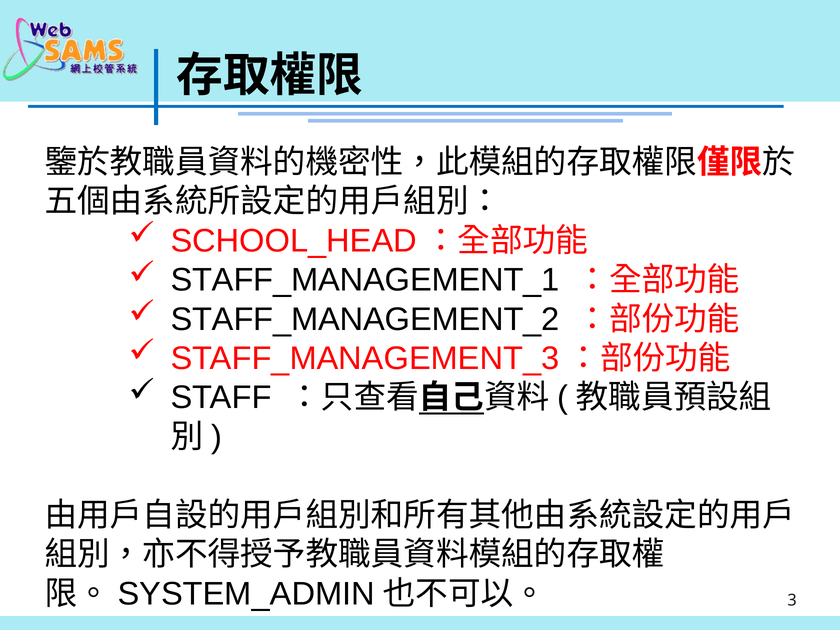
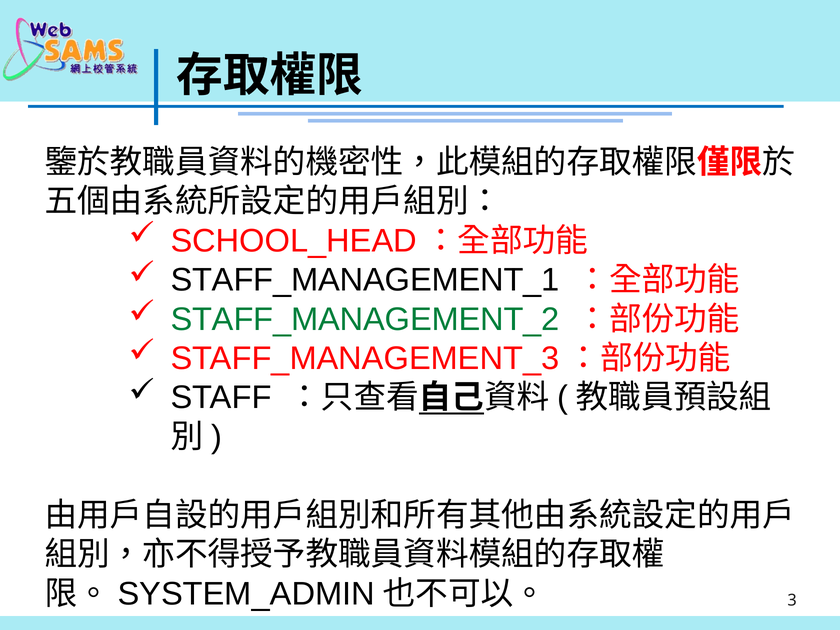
STAFF_MANAGEMENT_2 colour: black -> green
